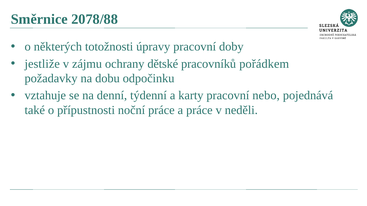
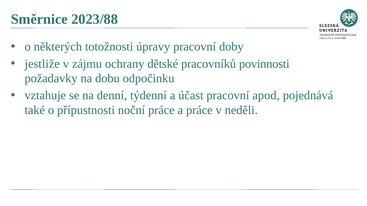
2078/88: 2078/88 -> 2023/88
pořádkem: pořádkem -> povinnosti
karty: karty -> účast
nebo: nebo -> apod
